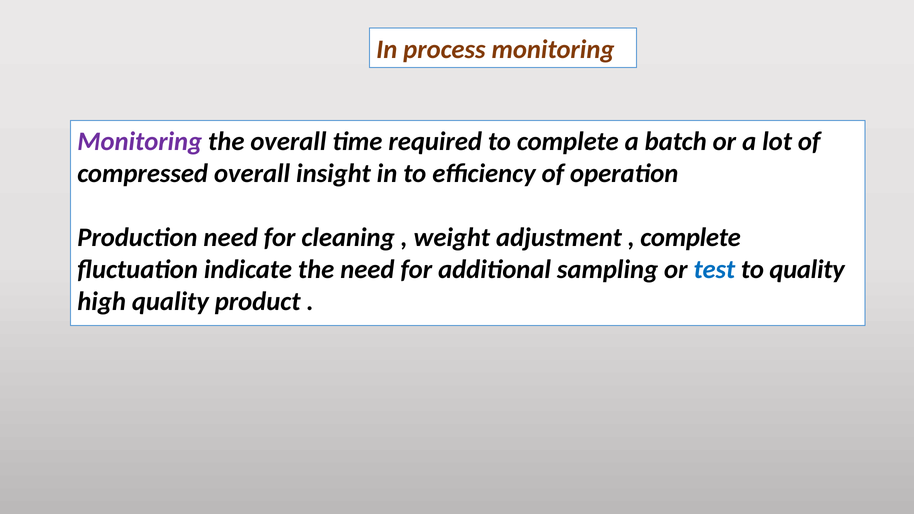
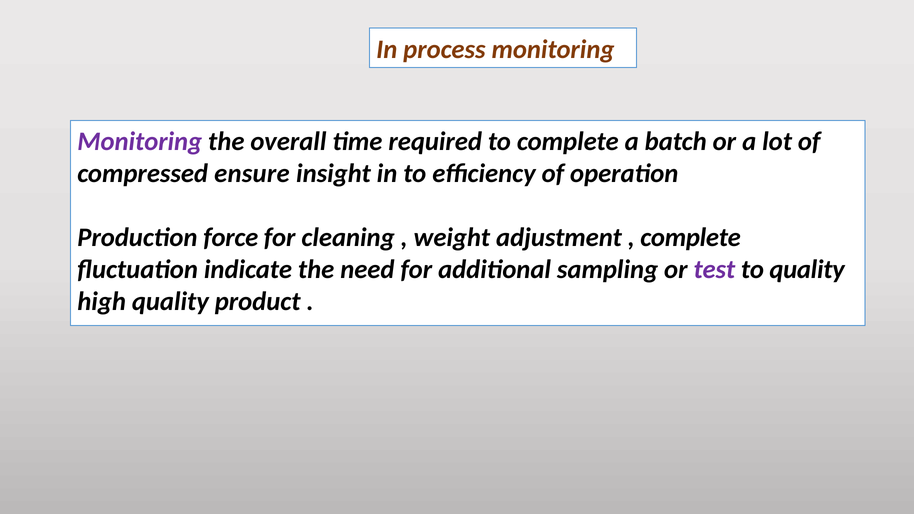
compressed overall: overall -> ensure
Production need: need -> force
test colour: blue -> purple
